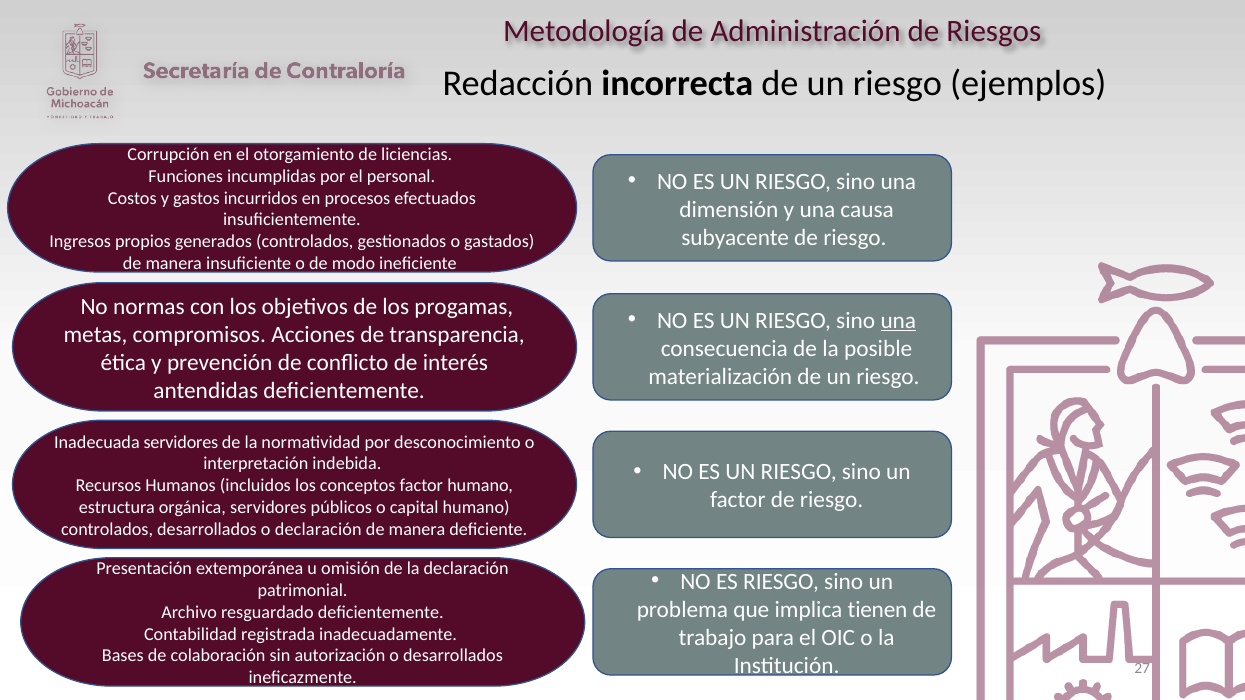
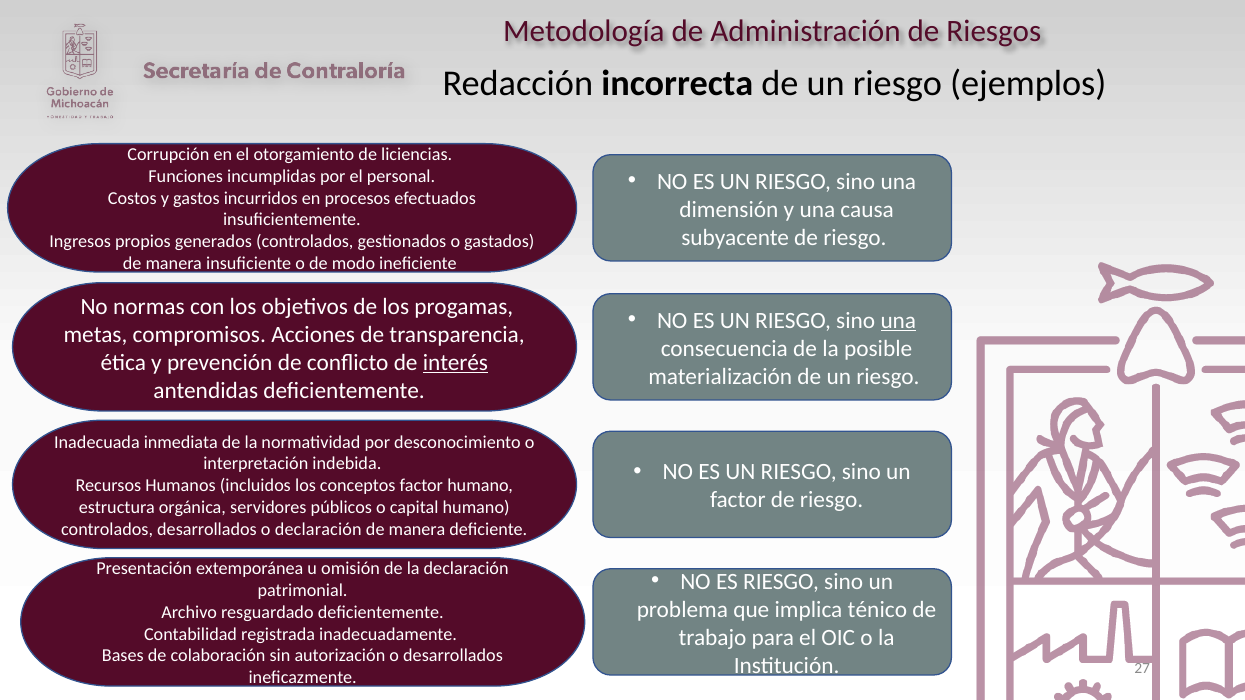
interés underline: none -> present
Inadecuada servidores: servidores -> inmediata
tienen: tienen -> ténico
